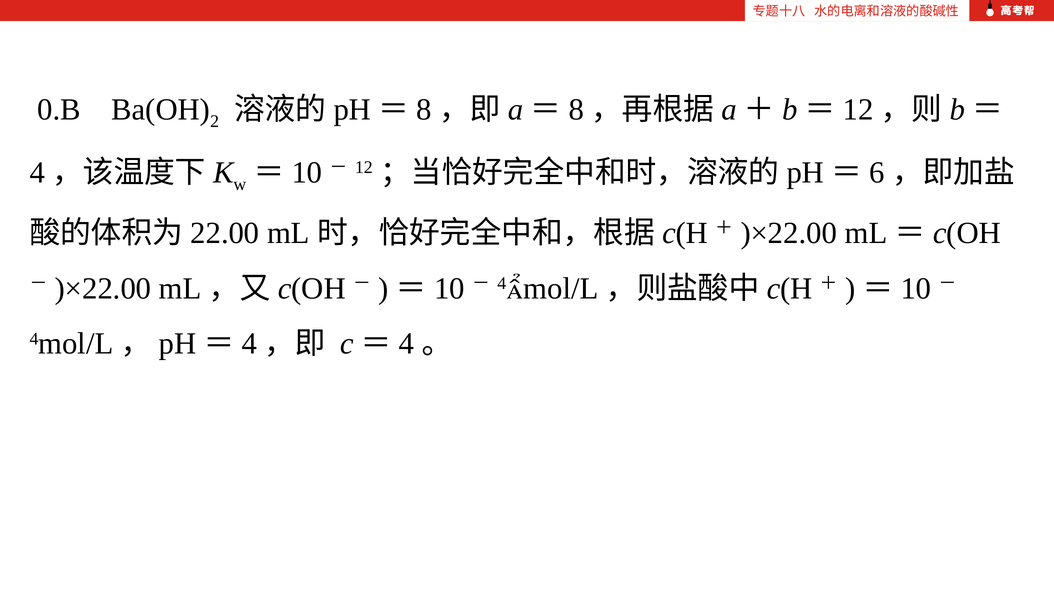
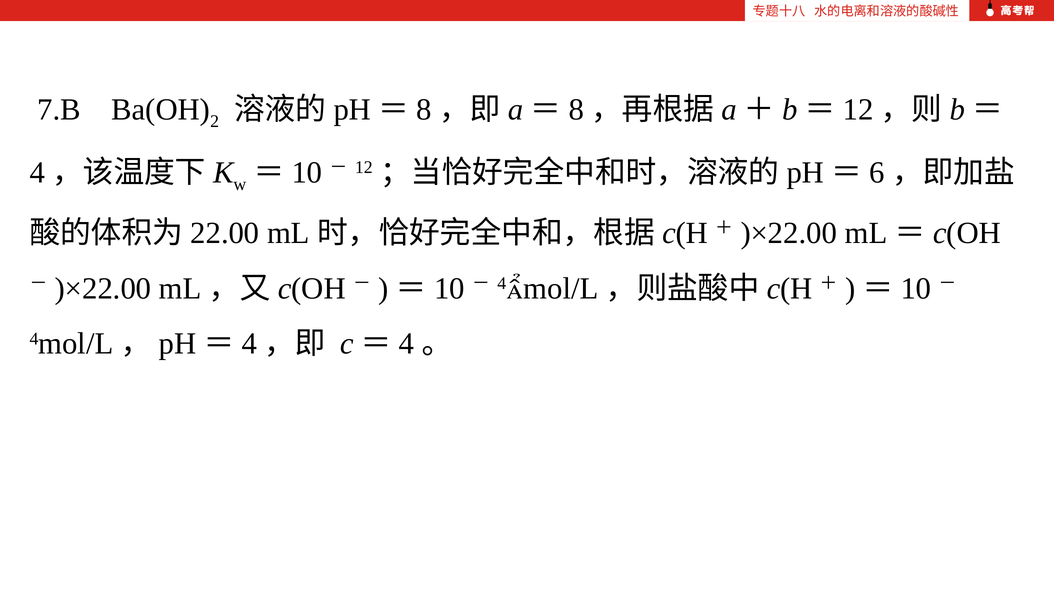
0.B: 0.B -> 7.B
